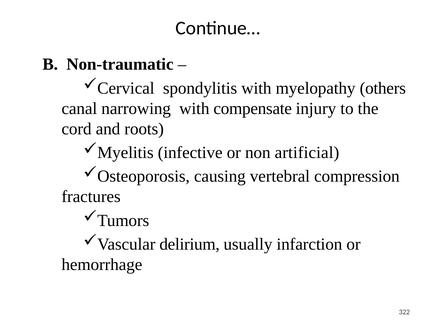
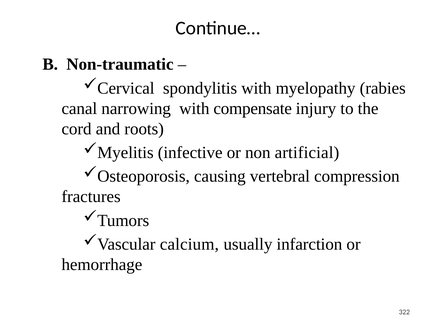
others: others -> rabies
delirium: delirium -> calcium
